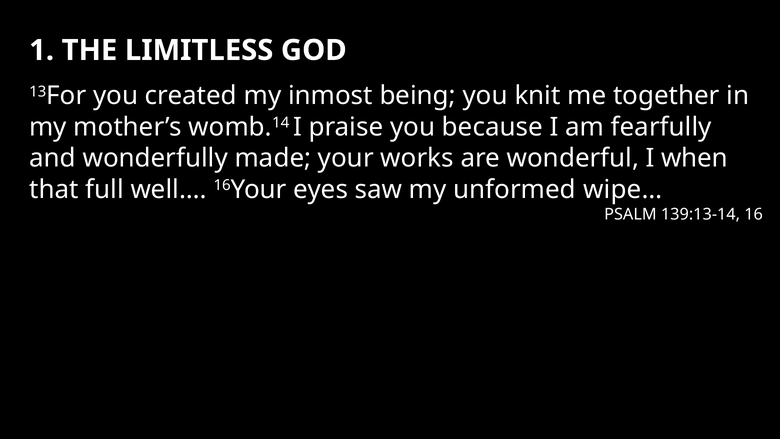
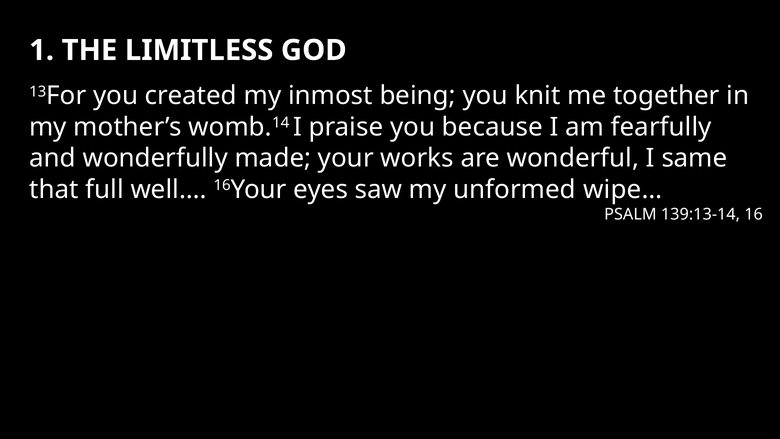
when: when -> same
